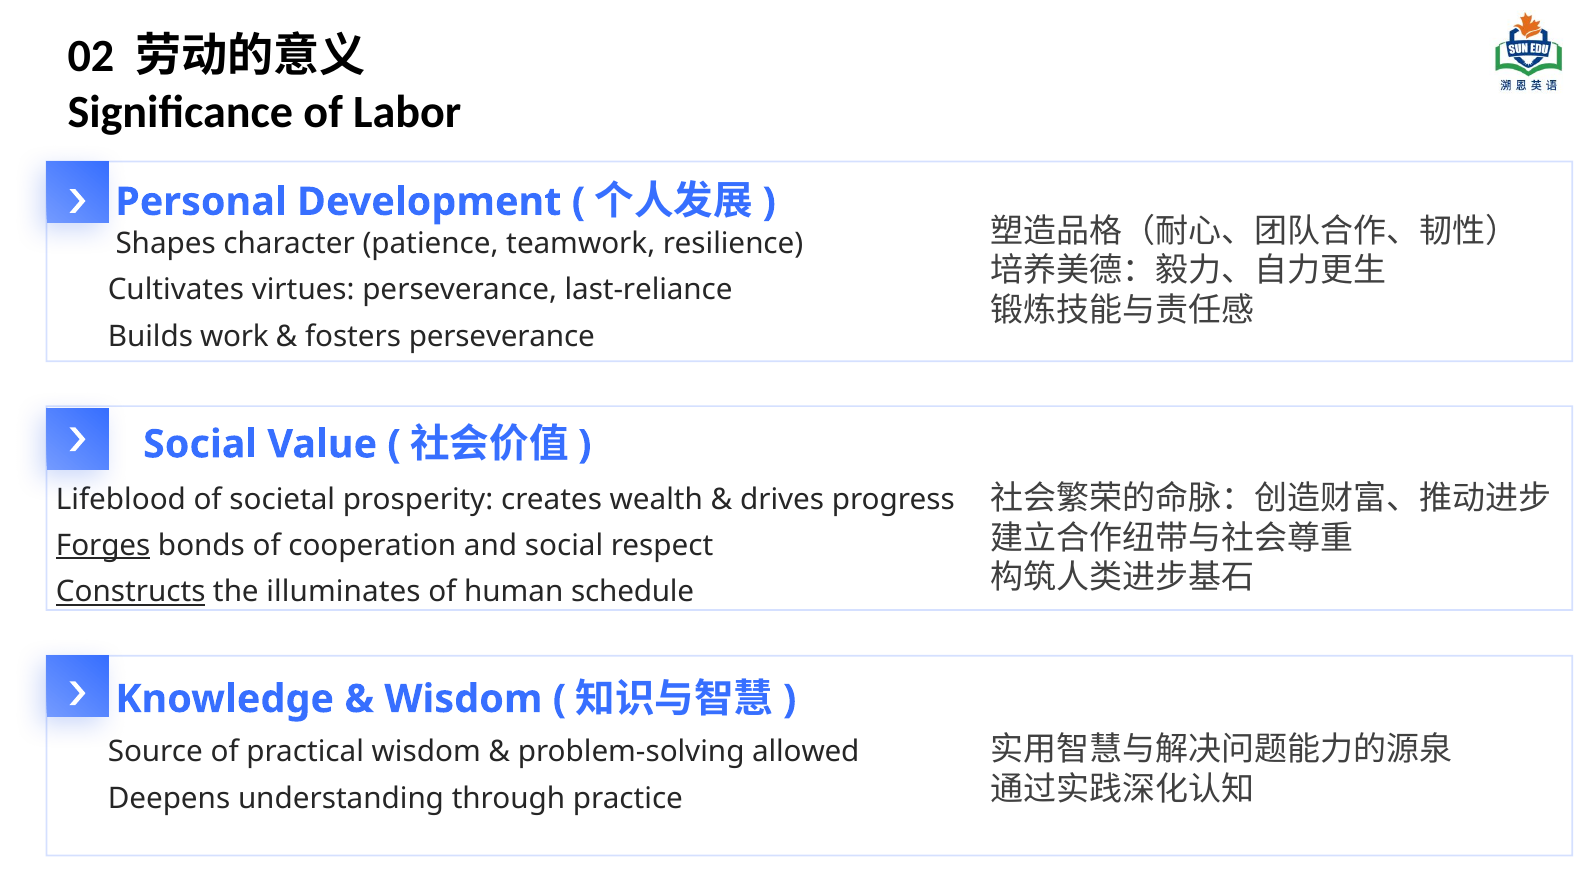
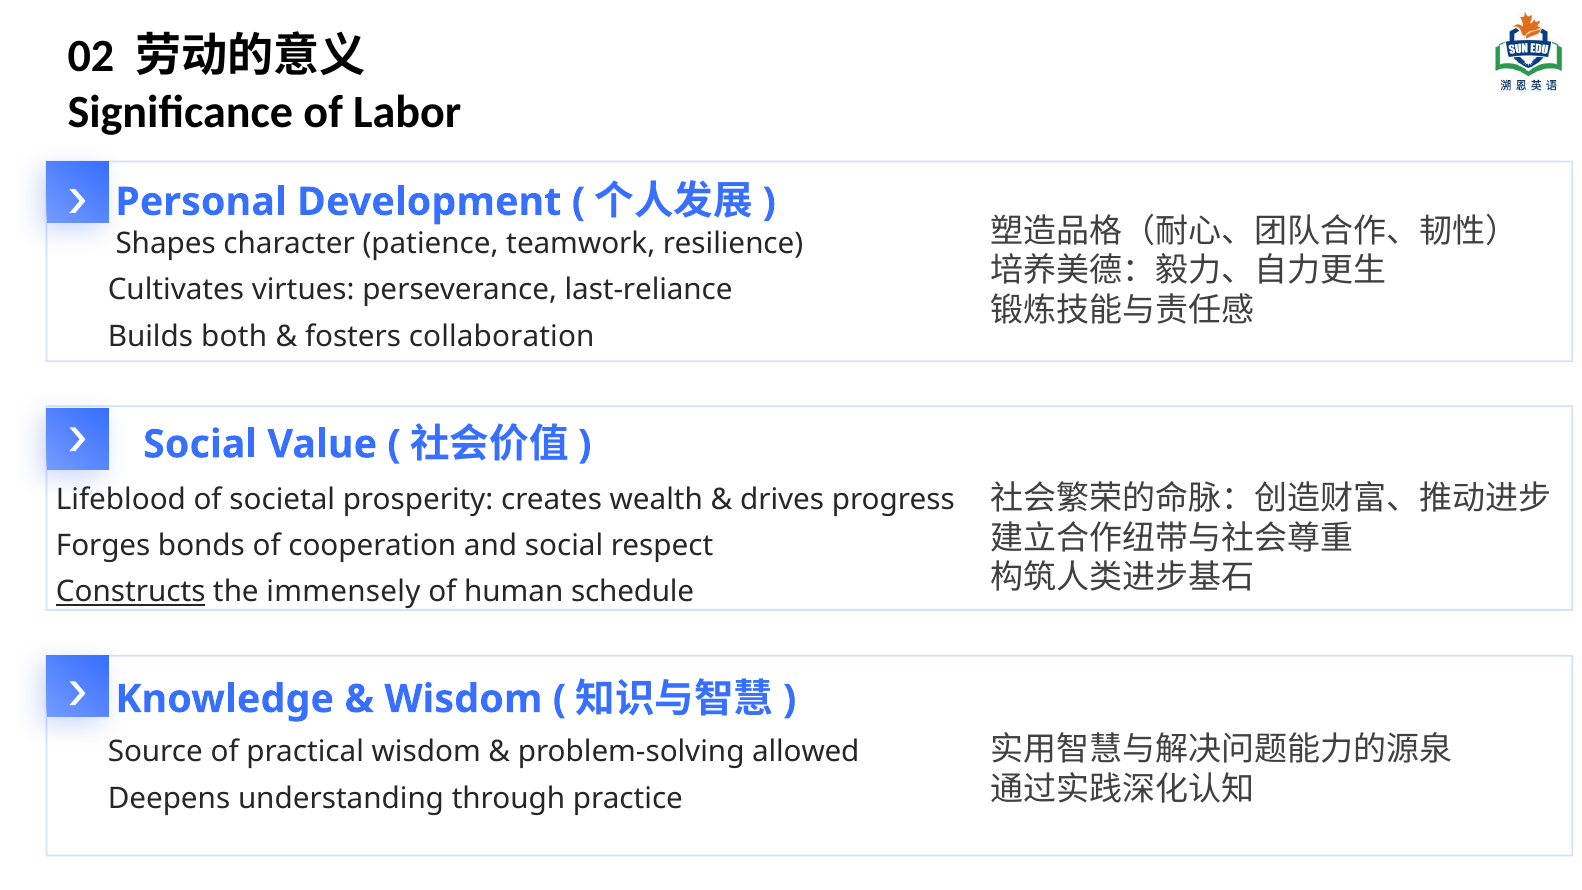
work: work -> both
fosters perseverance: perseverance -> collaboration
Forges underline: present -> none
illuminates: illuminates -> immensely
